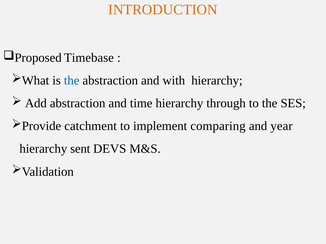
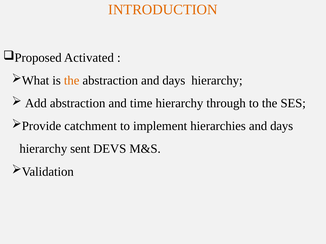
Timebase: Timebase -> Activated
the at (72, 81) colour: blue -> orange
abstraction and with: with -> days
comparing: comparing -> hierarchies
year at (282, 126): year -> days
